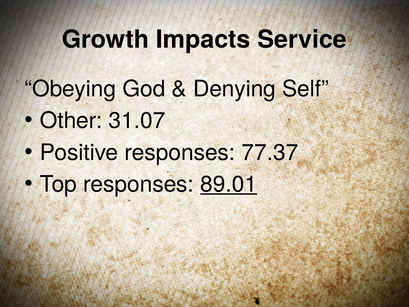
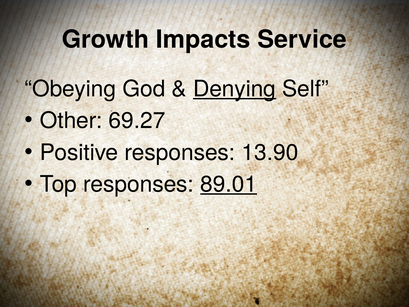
Denying underline: none -> present
31.07: 31.07 -> 69.27
77.37: 77.37 -> 13.90
